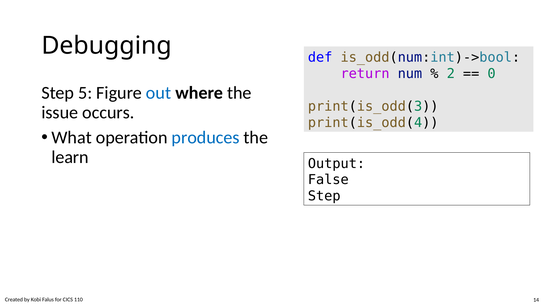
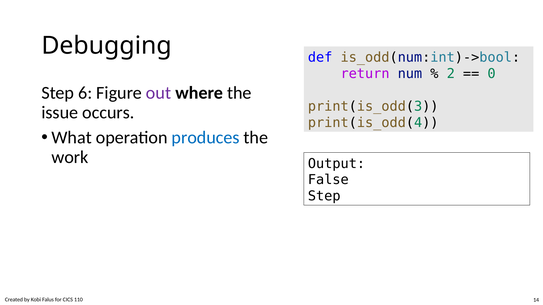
5: 5 -> 6
out colour: blue -> purple
learn: learn -> work
